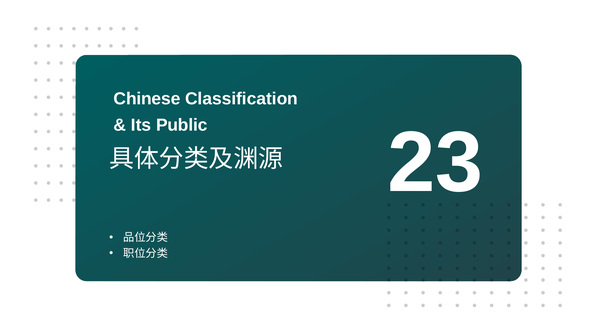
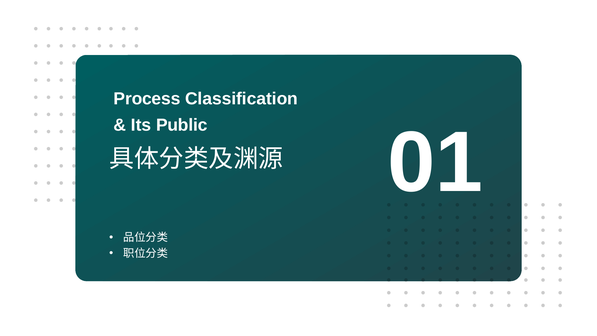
Chinese: Chinese -> Process
23: 23 -> 01
